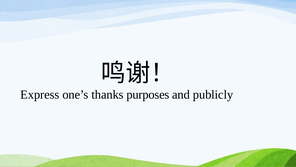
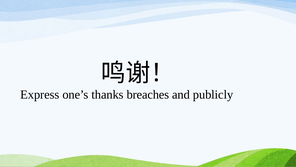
purposes: purposes -> breaches
